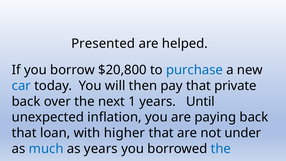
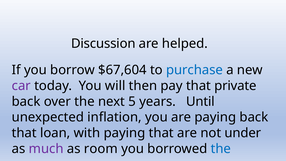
Presented: Presented -> Discussion
$20,800: $20,800 -> $67,604
car colour: blue -> purple
1: 1 -> 5
with higher: higher -> paying
much colour: blue -> purple
as years: years -> room
